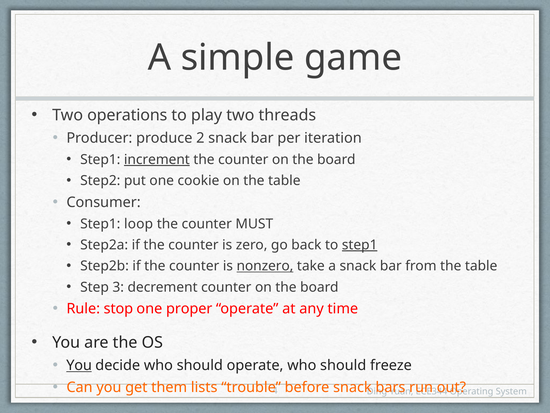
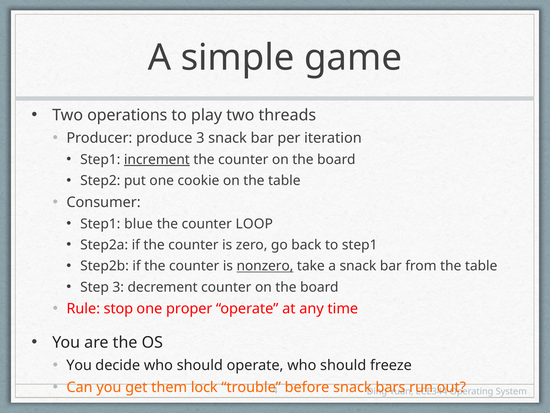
produce 2: 2 -> 3
loop: loop -> blue
MUST: MUST -> LOOP
step1 at (360, 245) underline: present -> none
You at (79, 365) underline: present -> none
lists: lists -> lock
